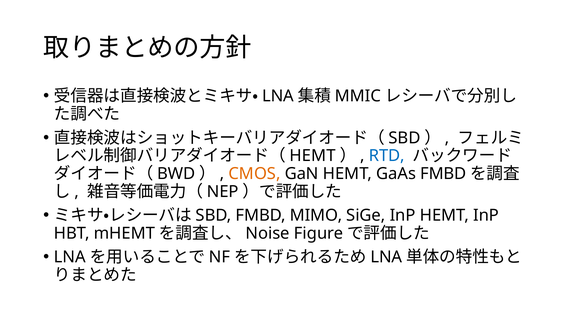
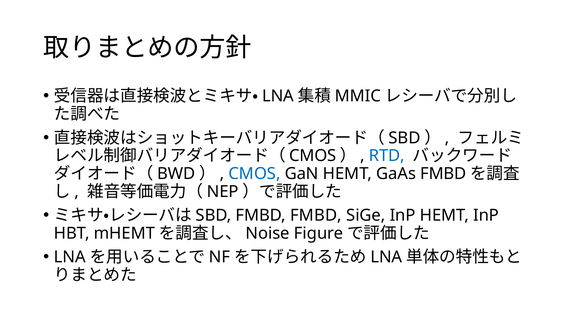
HEMT at (313, 156): HEMT -> CMOS
CMOS at (254, 173) colour: orange -> blue
FMBD MIMO: MIMO -> FMBD
